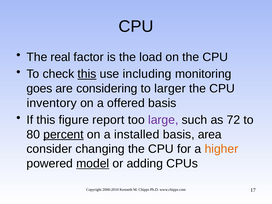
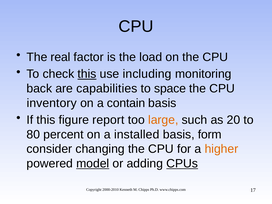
goes: goes -> back
considering: considering -> capabilities
larger: larger -> space
offered: offered -> contain
large colour: purple -> orange
72: 72 -> 20
percent underline: present -> none
area: area -> form
CPUs underline: none -> present
